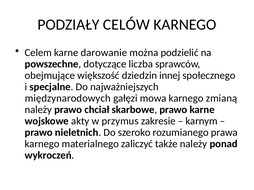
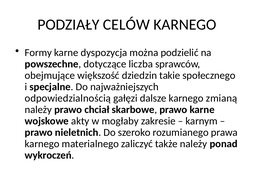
Celem: Celem -> Formy
darowanie: darowanie -> dyspozycja
innej: innej -> takie
międzynarodowych: międzynarodowych -> odpowiedzialnością
mowa: mowa -> dalsze
przymus: przymus -> mogłaby
